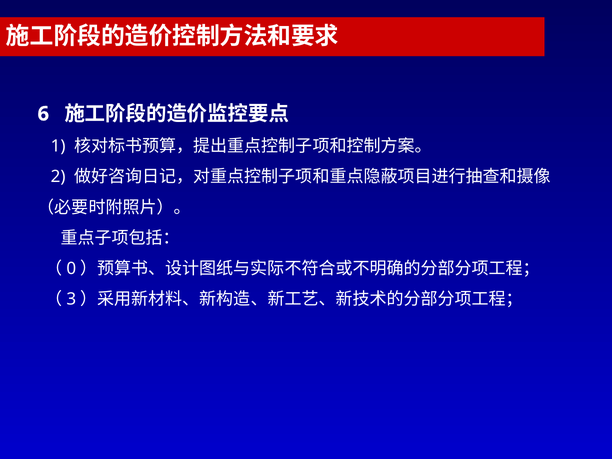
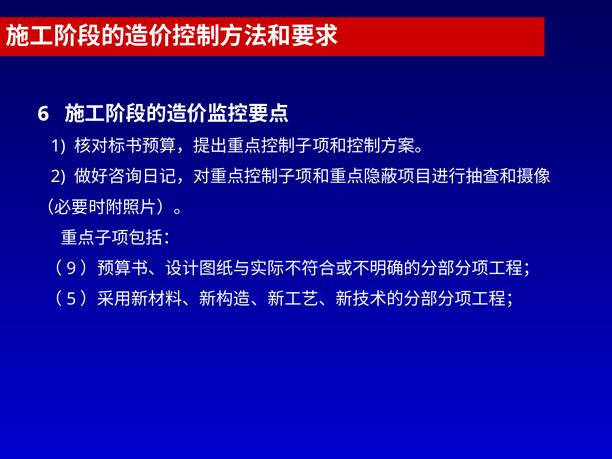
0: 0 -> 9
3: 3 -> 5
